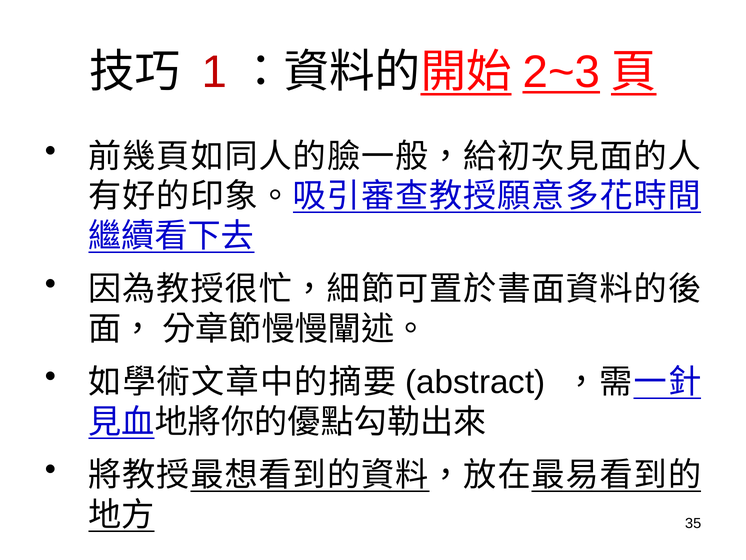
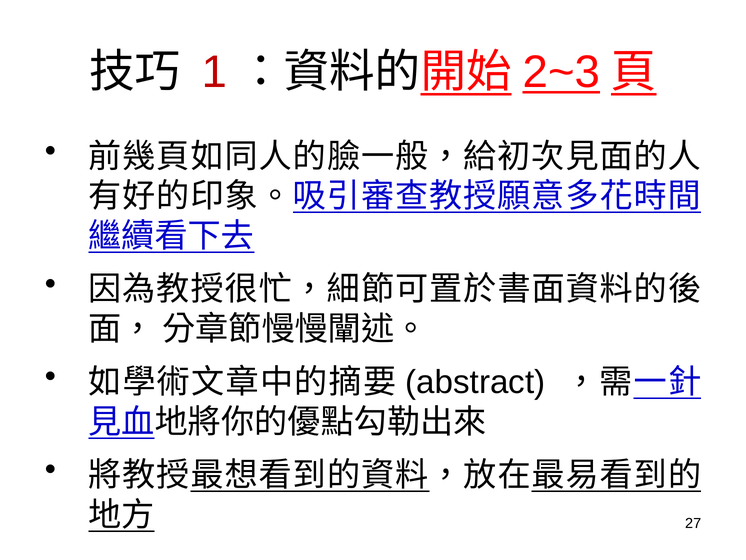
35: 35 -> 27
